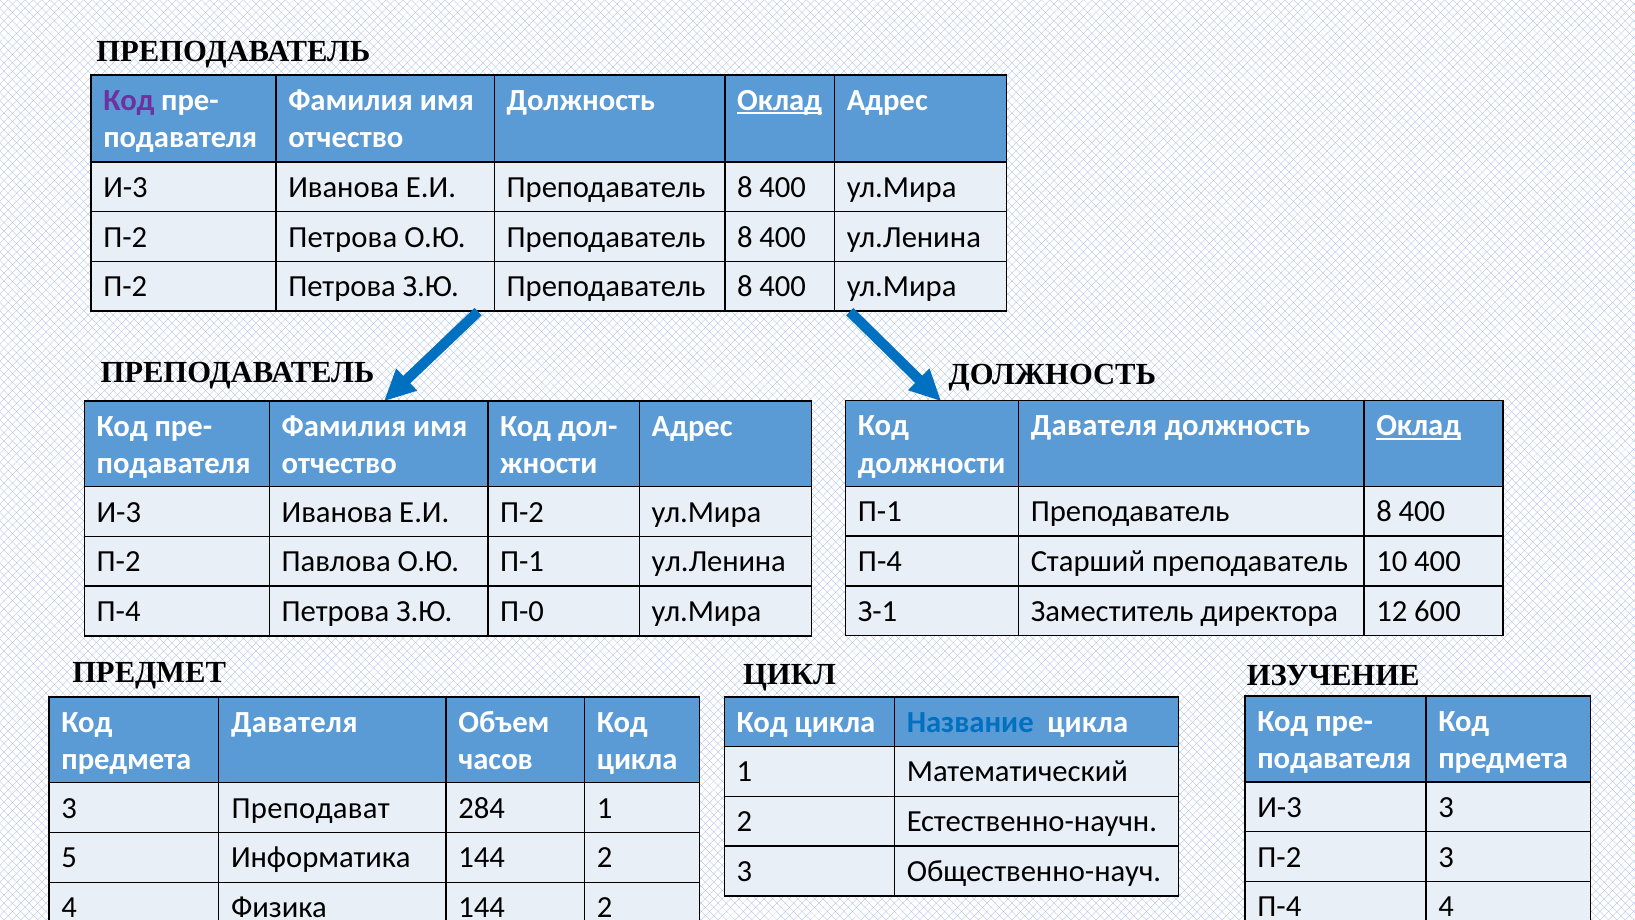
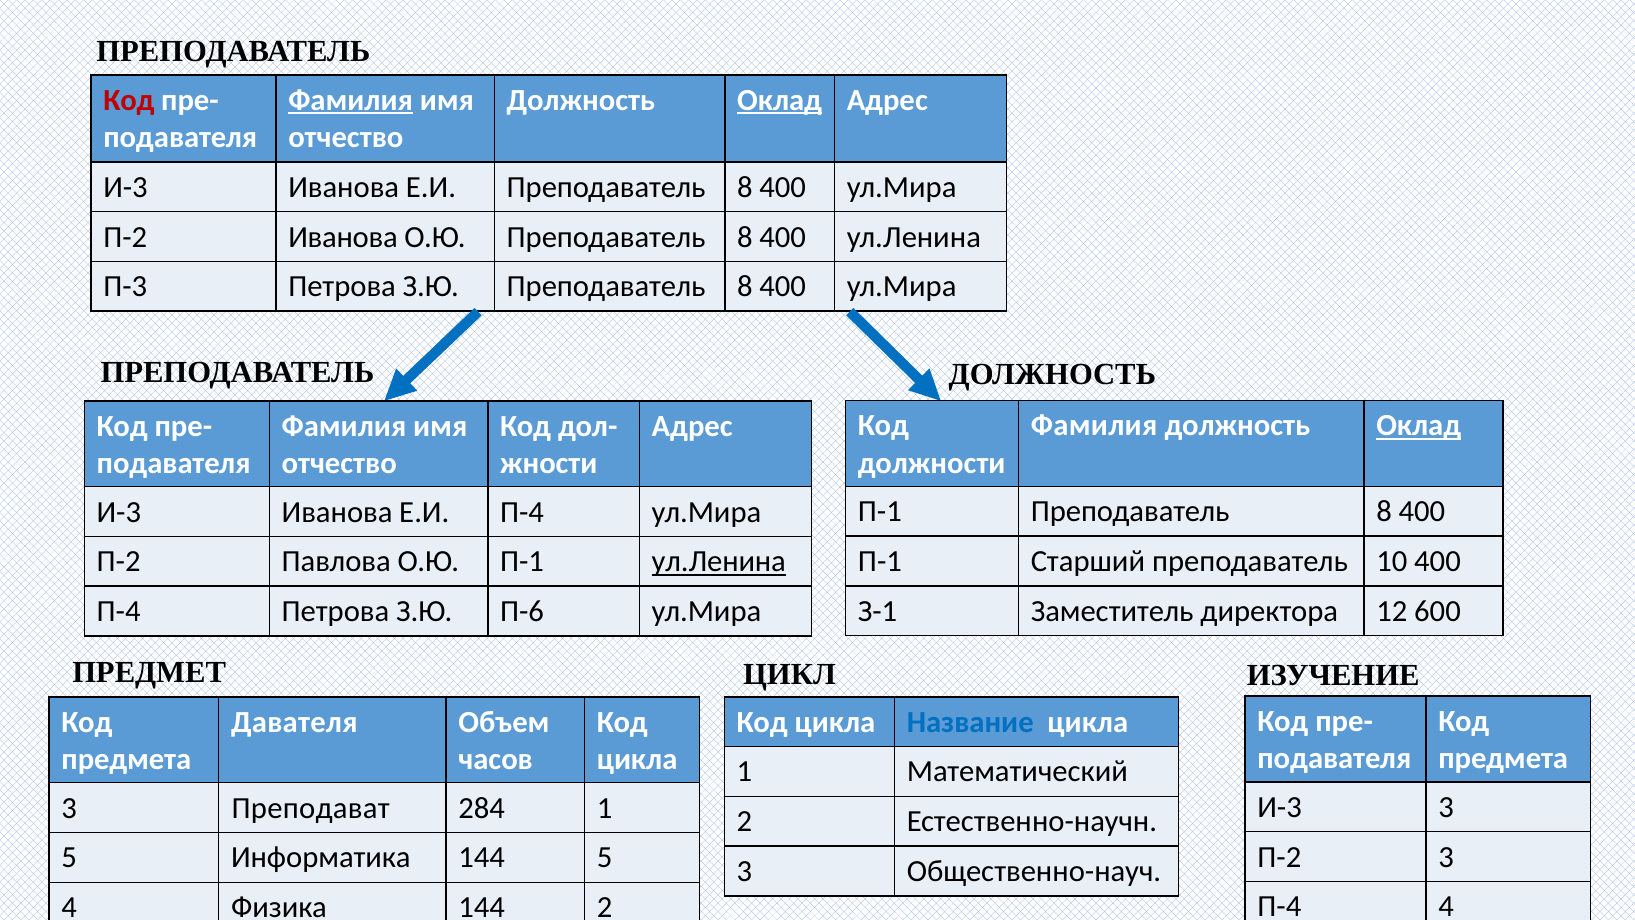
Код at (129, 100) colour: purple -> red
Фамилия at (351, 100) underline: none -> present
Петрова at (343, 237): Петрова -> Иванова
П-2 at (125, 287): П-2 -> П-3
Давателя at (1094, 426): Давателя -> Фамилия
Е.И П-2: П-2 -> П-4
П-4 at (880, 561): П-4 -> П-1
ул.Ленина at (719, 561) underline: none -> present
П-0: П-0 -> П-6
Информатика 144 2: 2 -> 5
